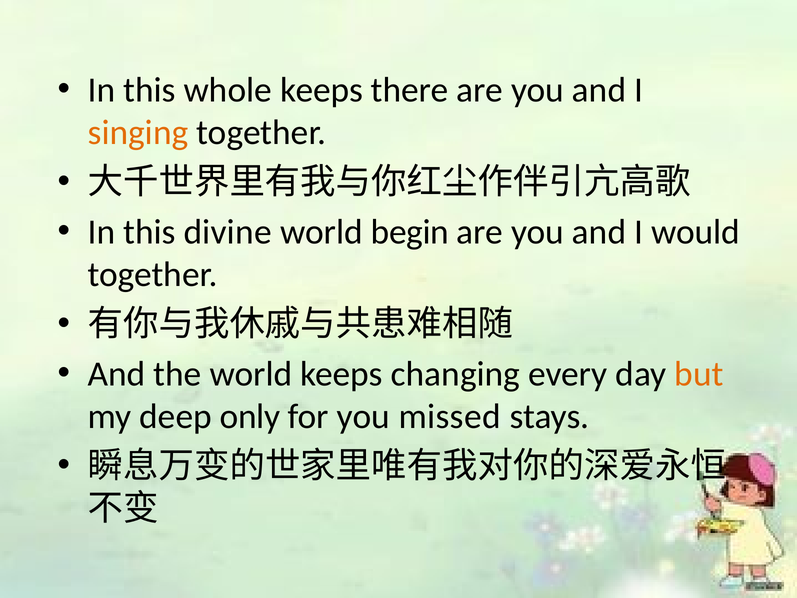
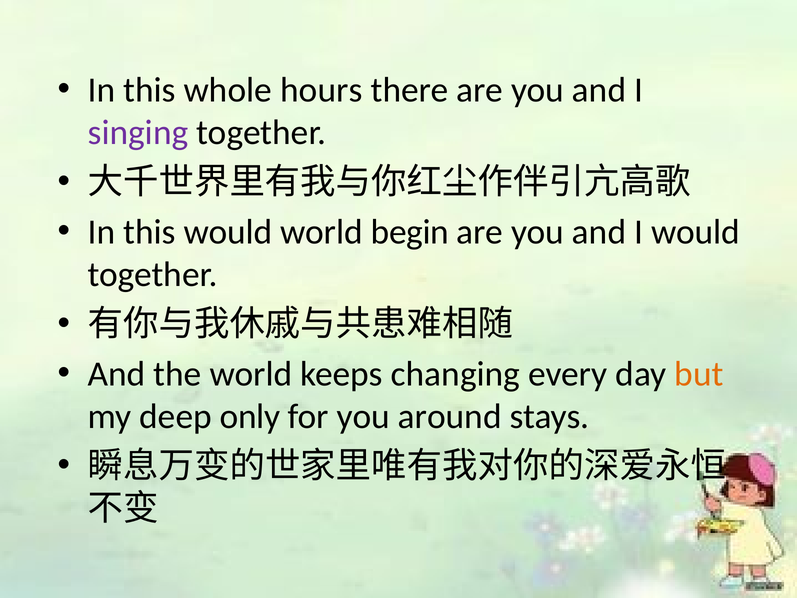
whole keeps: keeps -> hours
singing colour: orange -> purple
this divine: divine -> would
missed: missed -> around
